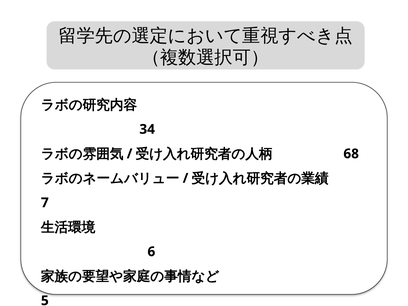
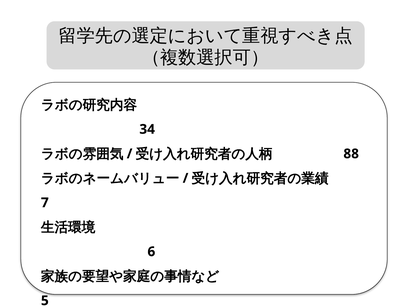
68: 68 -> 88
